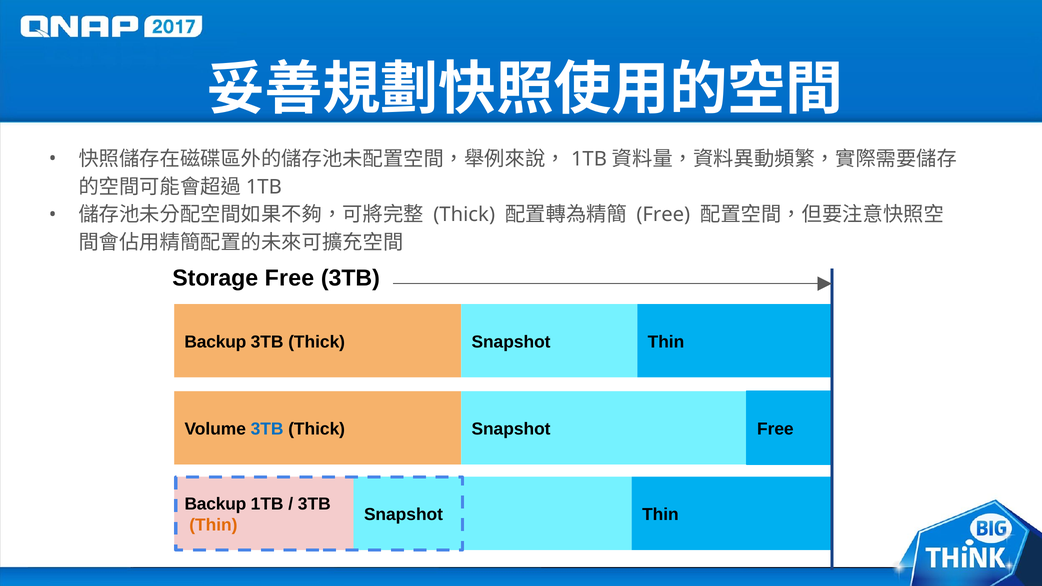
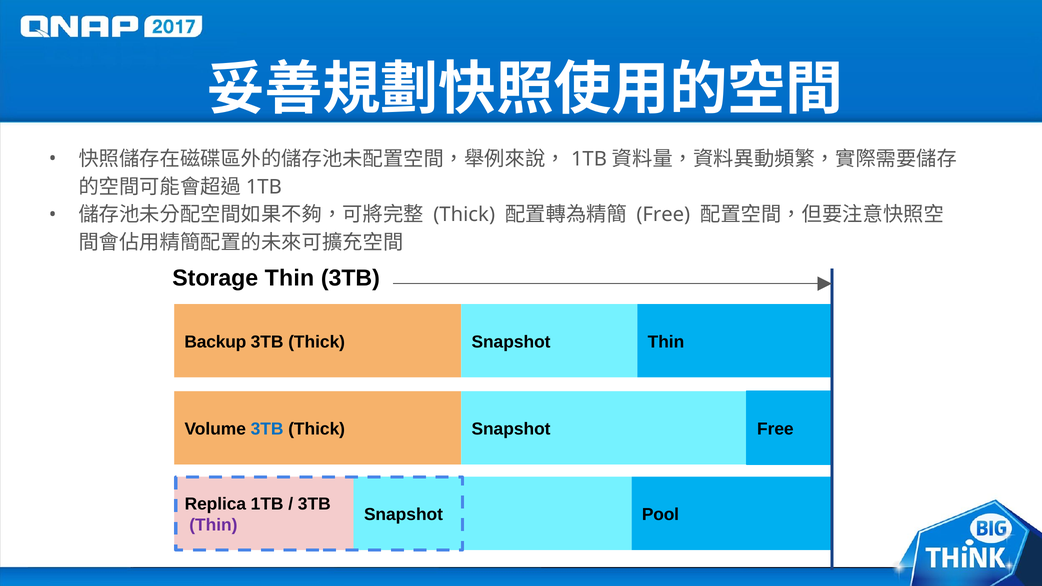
Storage Free: Free -> Thin
Backup at (215, 504): Backup -> Replica
Thin at (660, 515): Thin -> Pool
Thin at (213, 525) colour: orange -> purple
